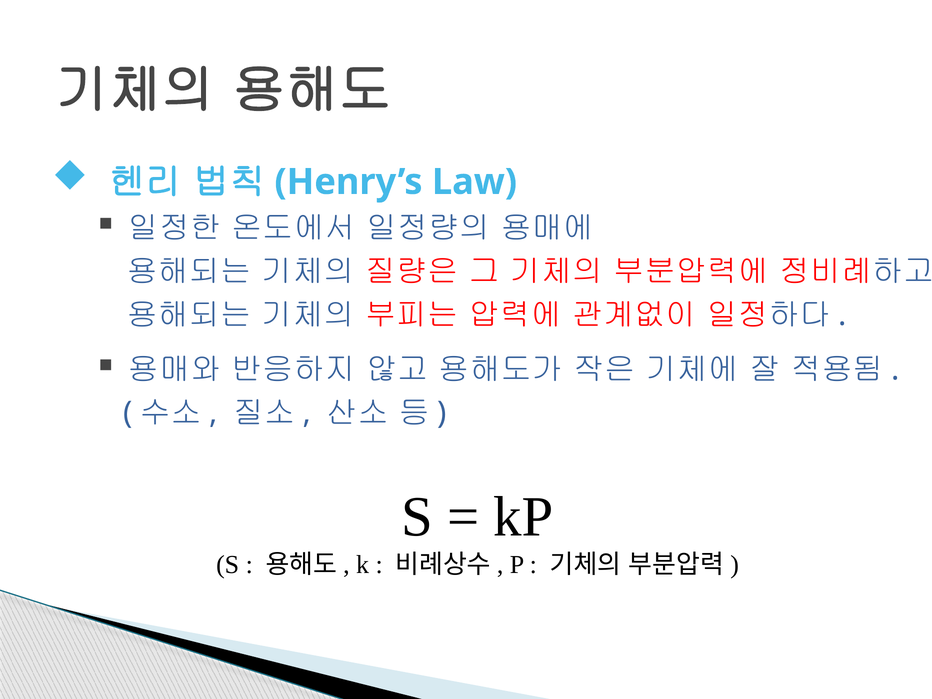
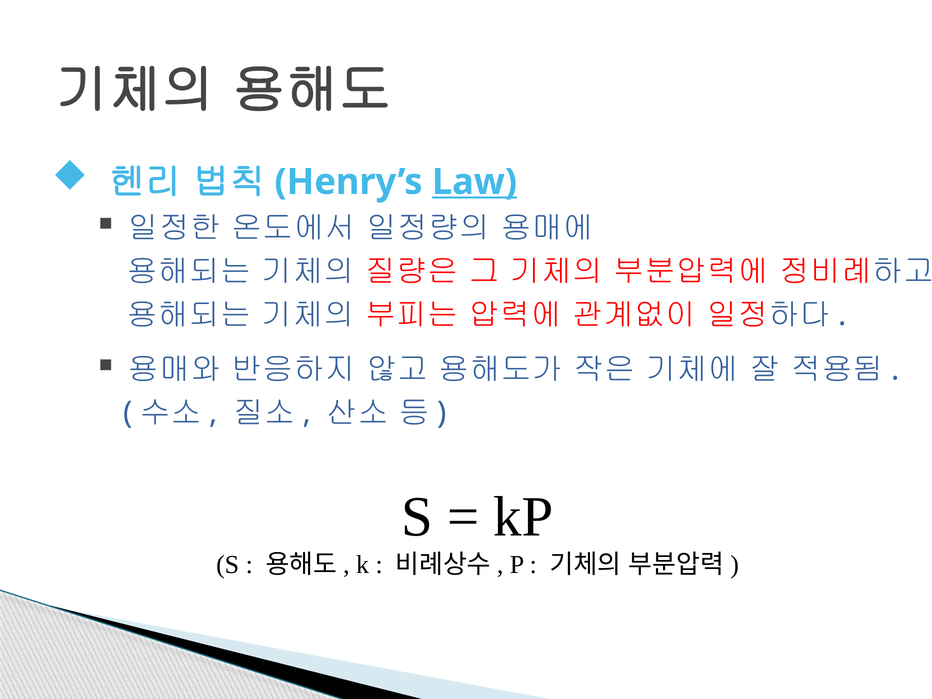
Law underline: none -> present
